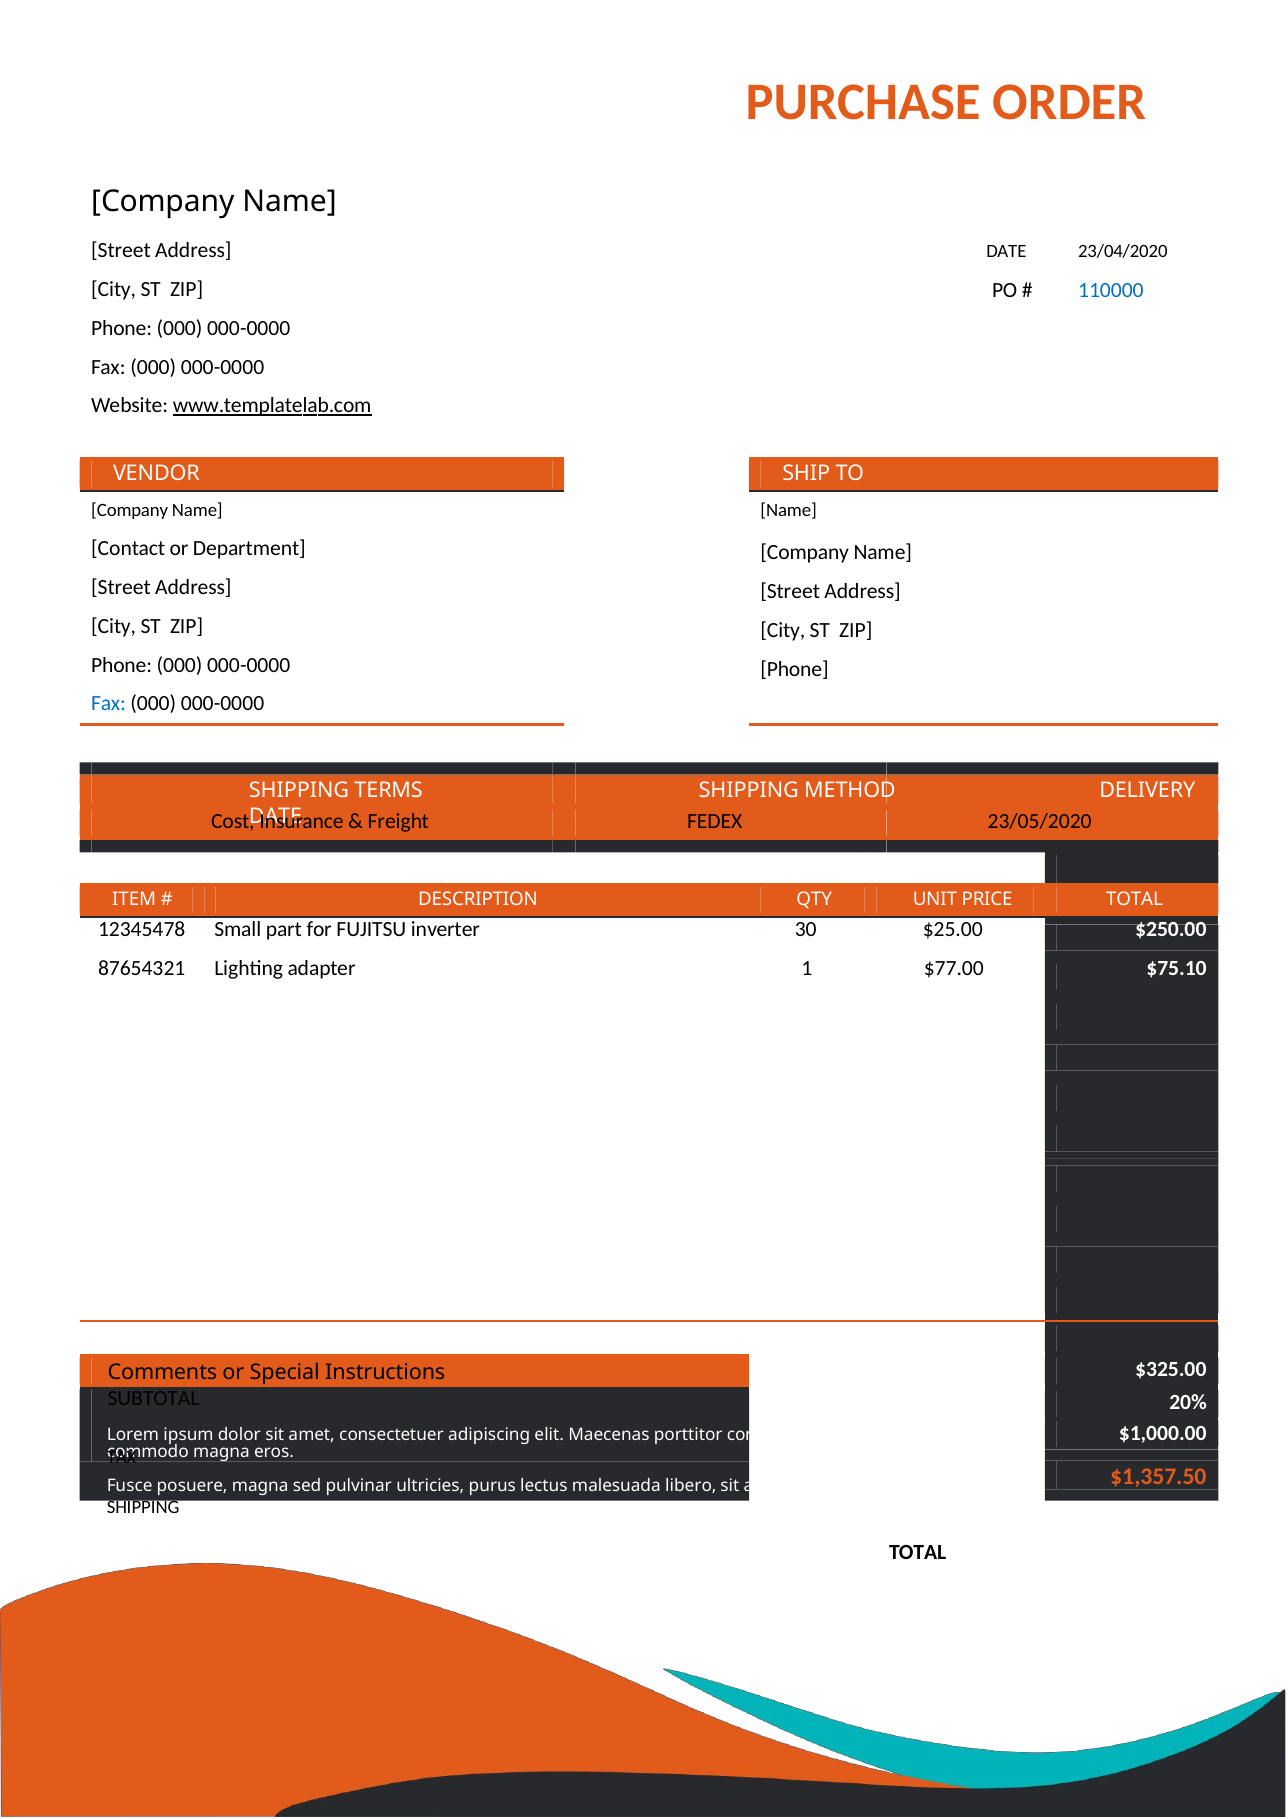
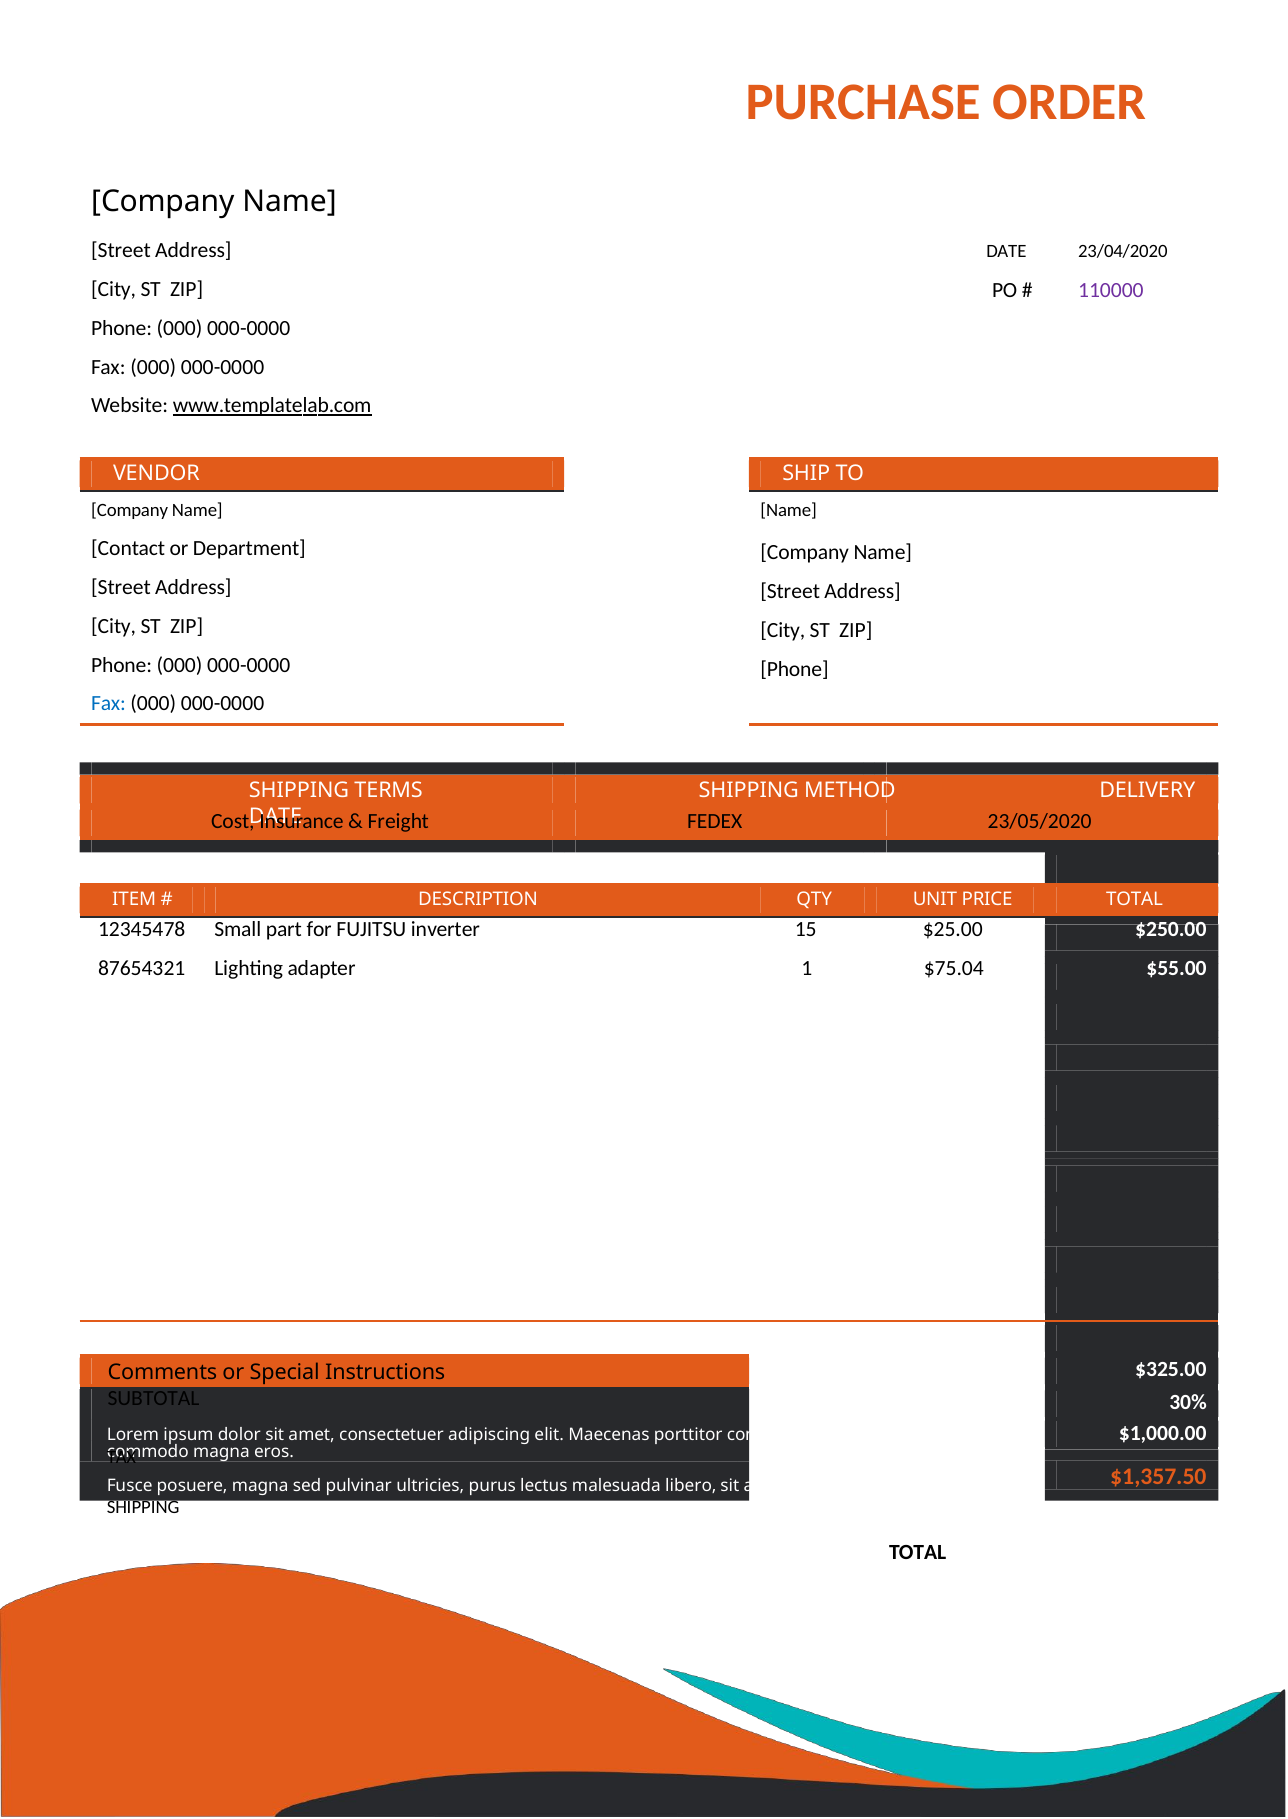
110000 colour: blue -> purple
30: 30 -> 15
$77.00: $77.00 -> $75.04
$75.10: $75.10 -> $55.00
20%: 20% -> 30%
